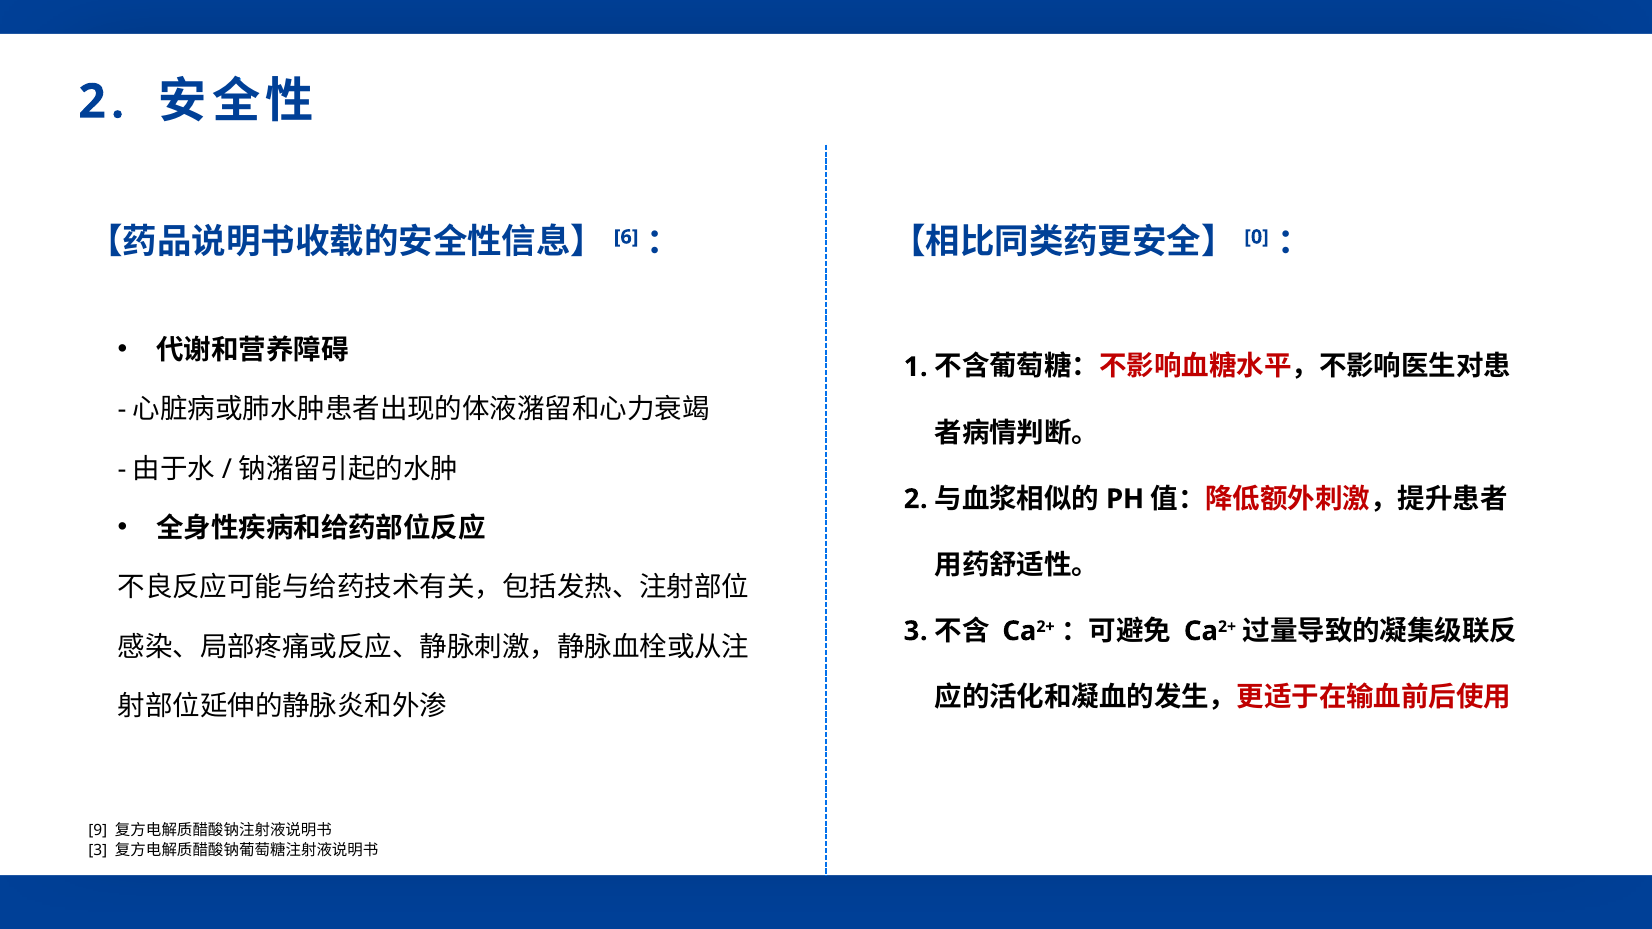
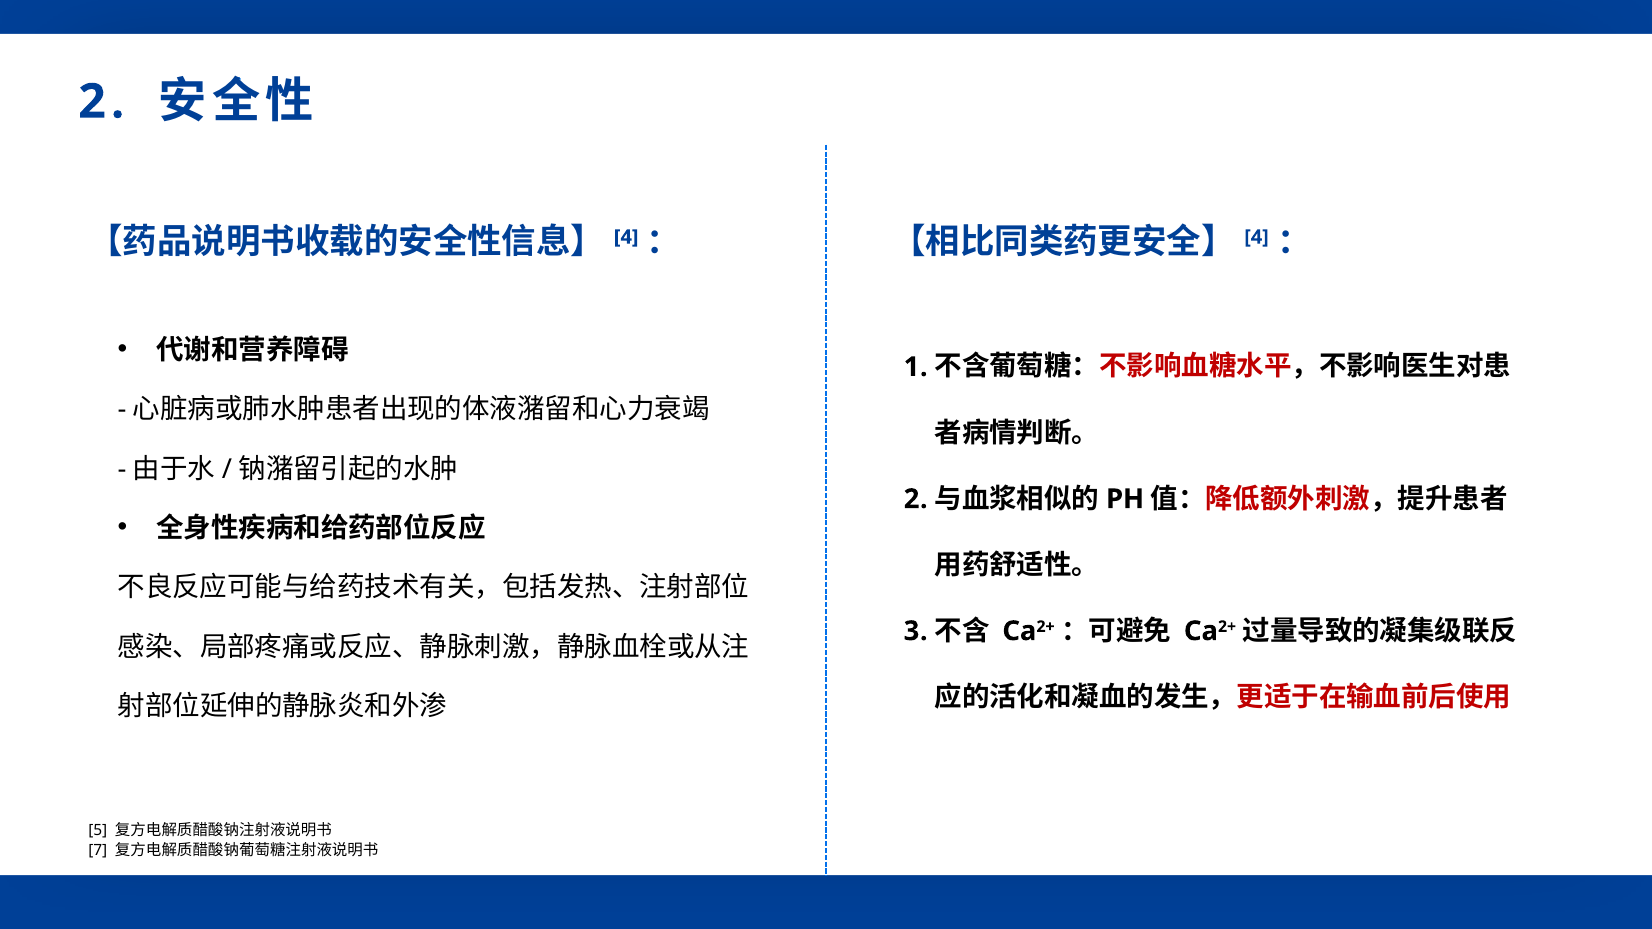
6 at (626, 237): 6 -> 4
0 at (1257, 237): 0 -> 4
9: 9 -> 5
3 at (98, 851): 3 -> 7
